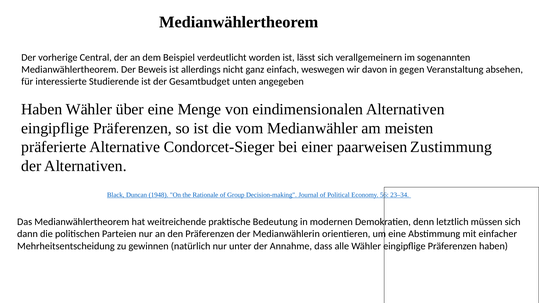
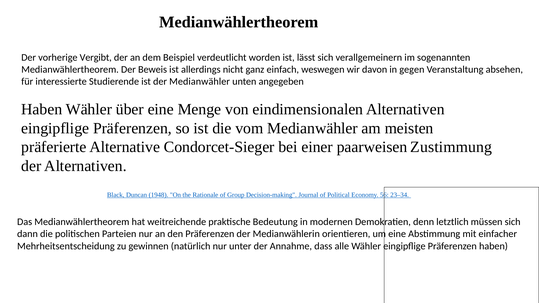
Central: Central -> Vergibt
der Gesamtbudget: Gesamtbudget -> Medianwähler
